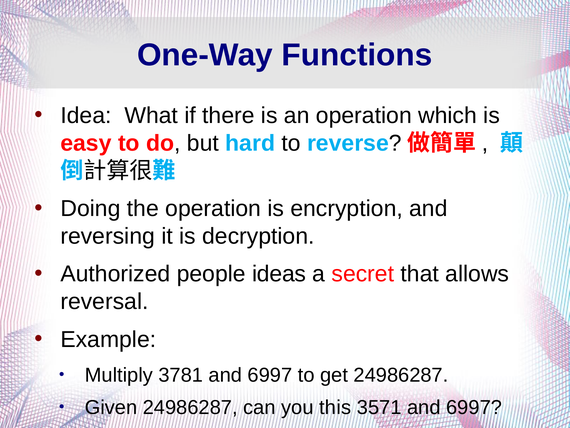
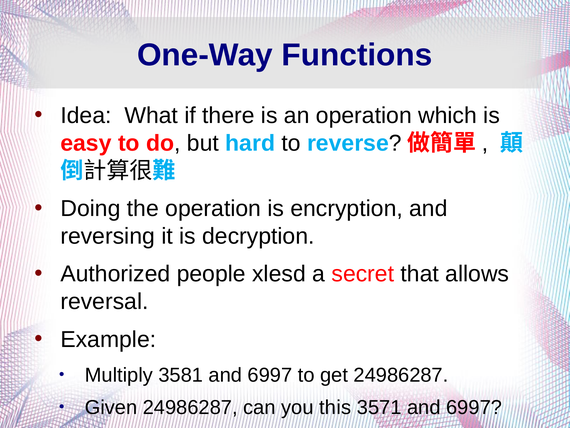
ideas: ideas -> xlesd
3781: 3781 -> 3581
